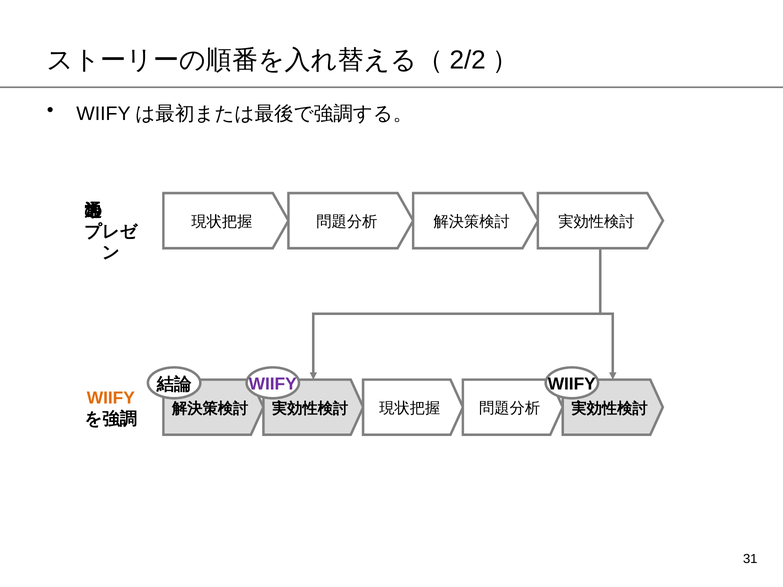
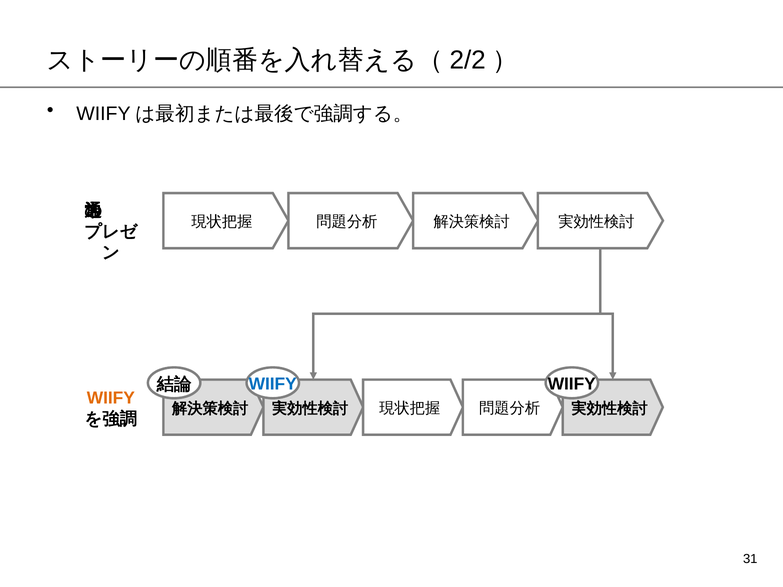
WIIFY at (273, 384) colour: purple -> blue
